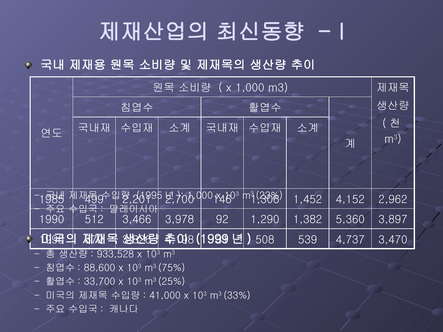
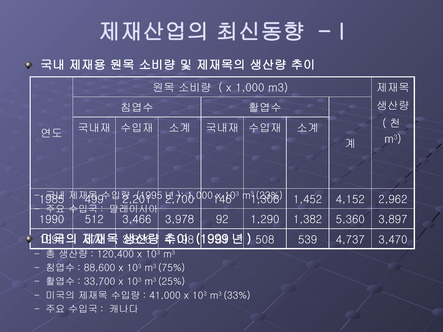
933,528: 933,528 -> 120,400
